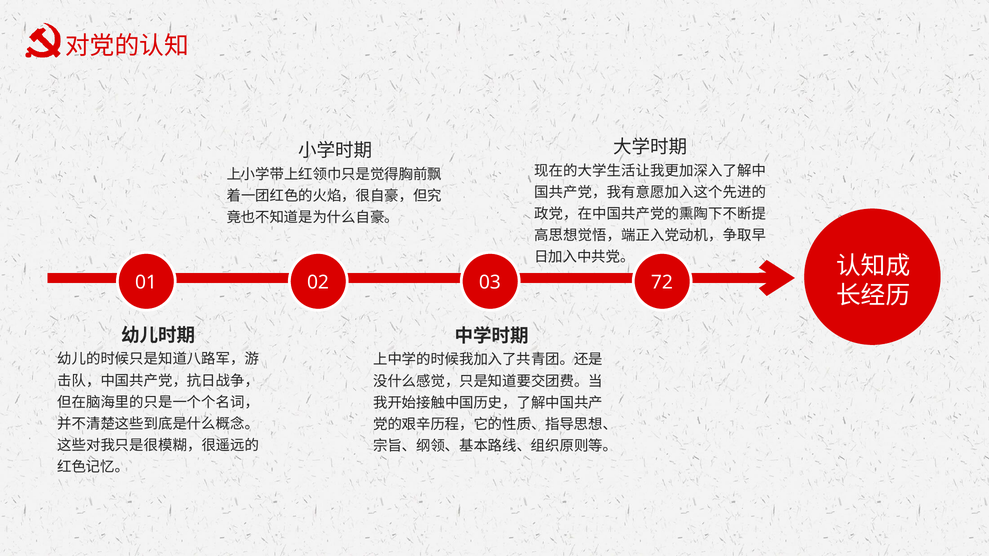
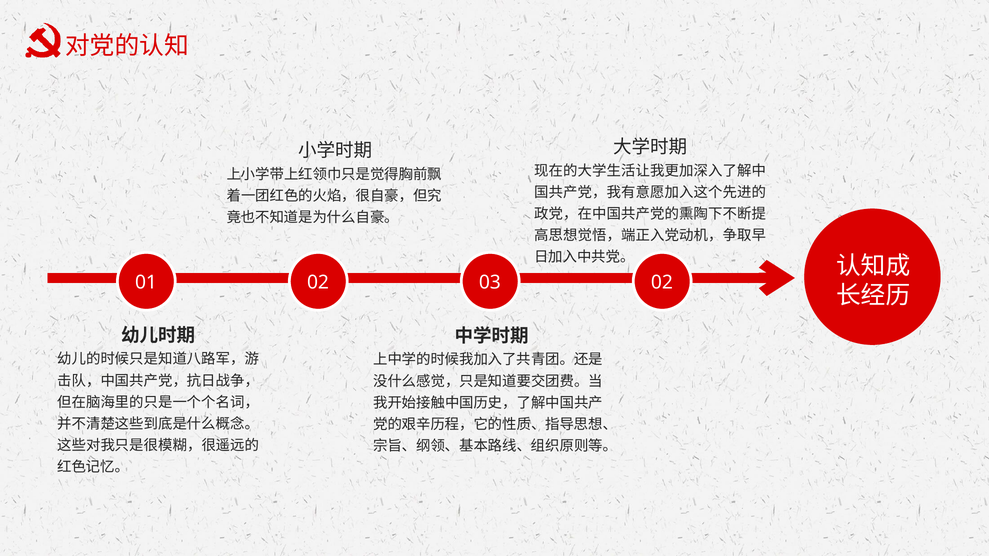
03 72: 72 -> 02
